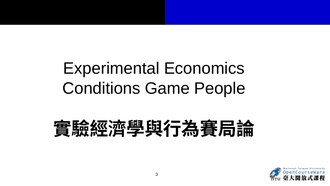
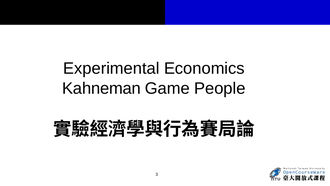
Conditions: Conditions -> Kahneman
